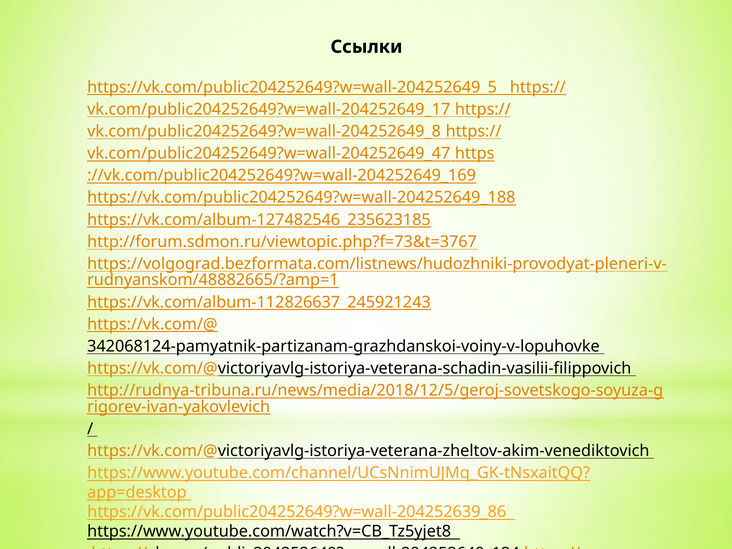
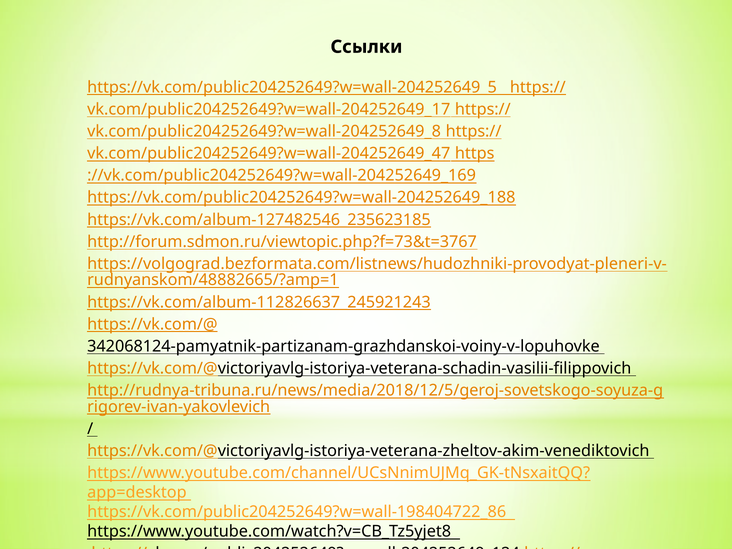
https://vk.com/public204252649?w=wall-204252639_86: https://vk.com/public204252649?w=wall-204252639_86 -> https://vk.com/public204252649?w=wall-198404722_86
